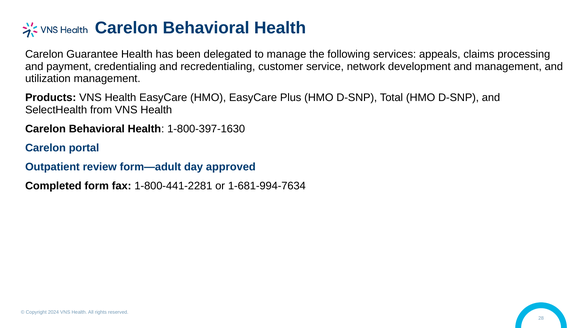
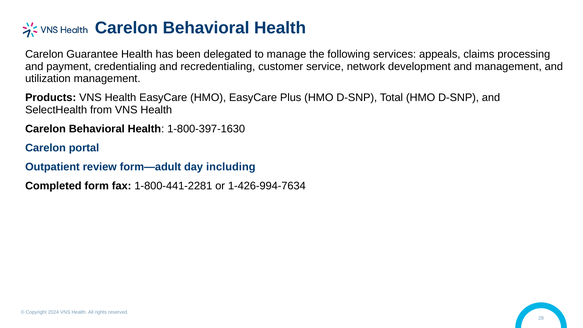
approved: approved -> including
1-681-994-7634: 1-681-994-7634 -> 1-426-994-7634
